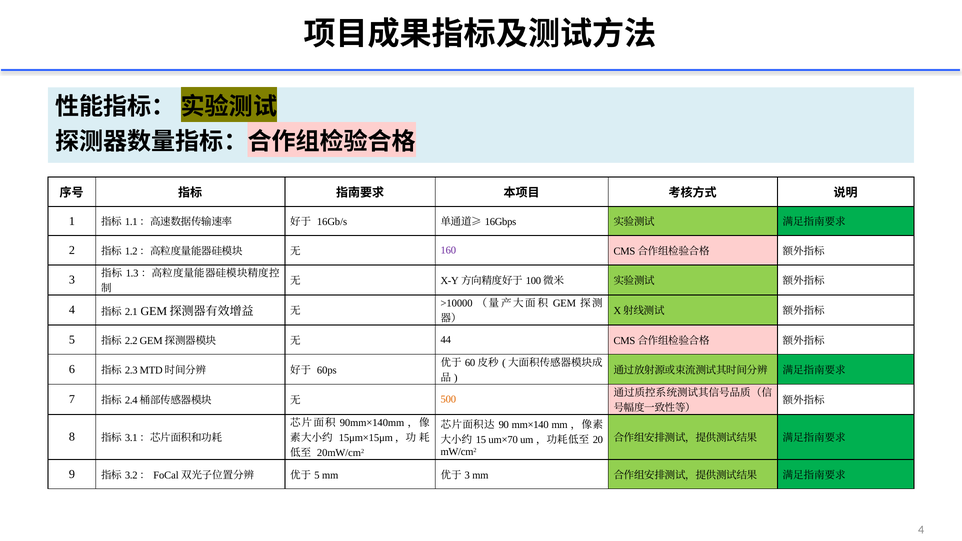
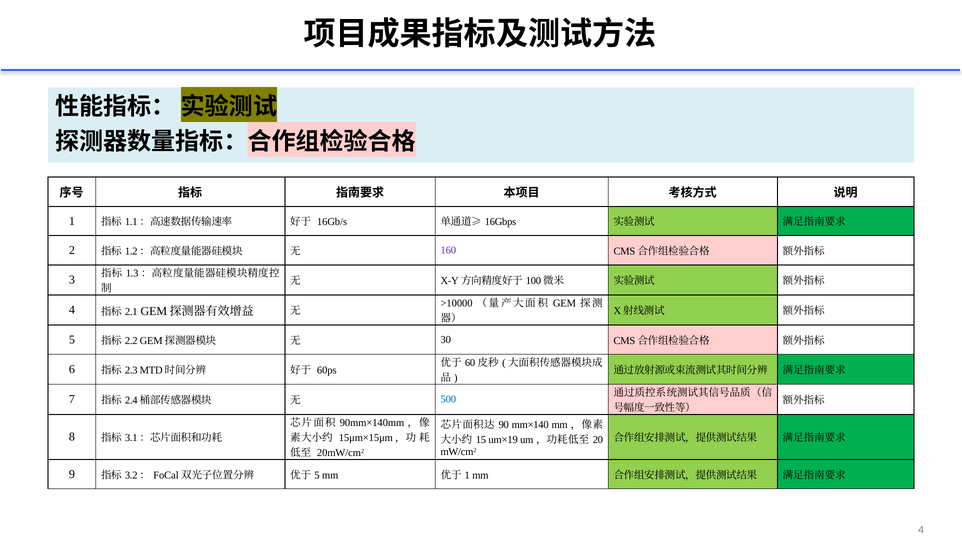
44: 44 -> 30
500 colour: orange -> blue
um×70: um×70 -> um×19
3 at (467, 475): 3 -> 1
